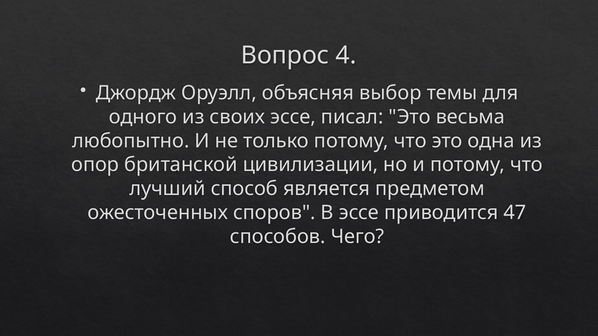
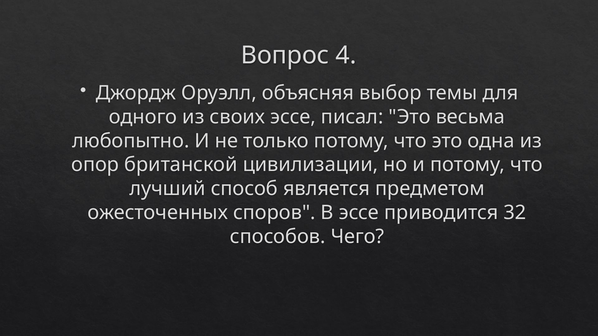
47: 47 -> 32
